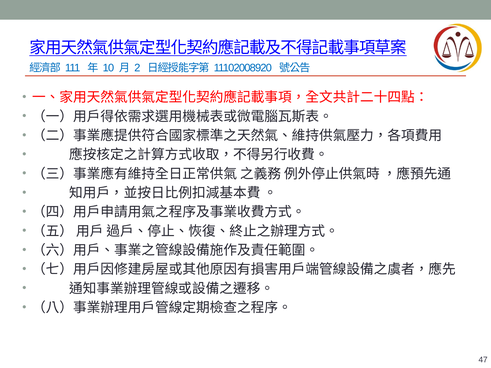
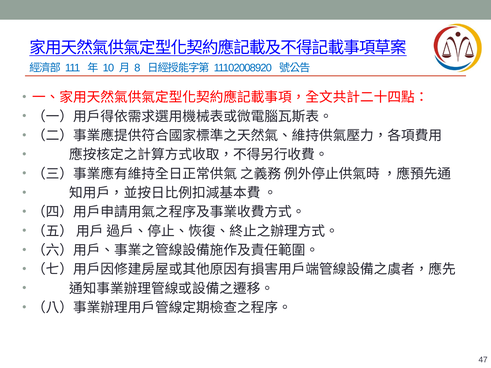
2: 2 -> 8
